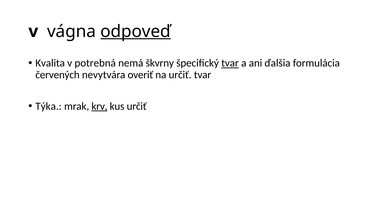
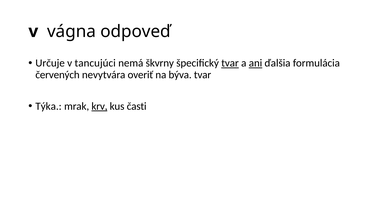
odpoveď underline: present -> none
Kvalita: Kvalita -> Určuje
potrebná: potrebná -> tancujúci
ani underline: none -> present
na určiť: určiť -> býva
kus určiť: určiť -> časti
